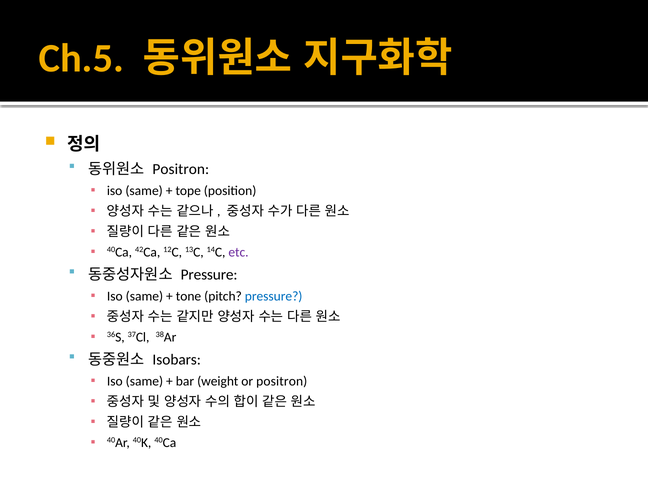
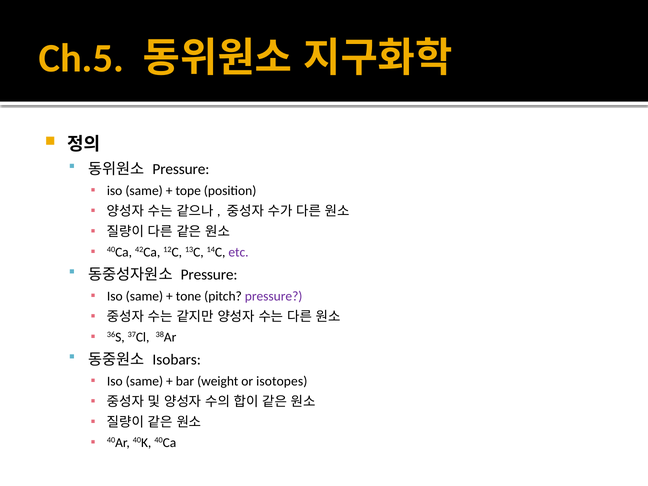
Positron at (181, 169): Positron -> Pressure
pressure at (274, 296) colour: blue -> purple
or positron: positron -> isotopes
